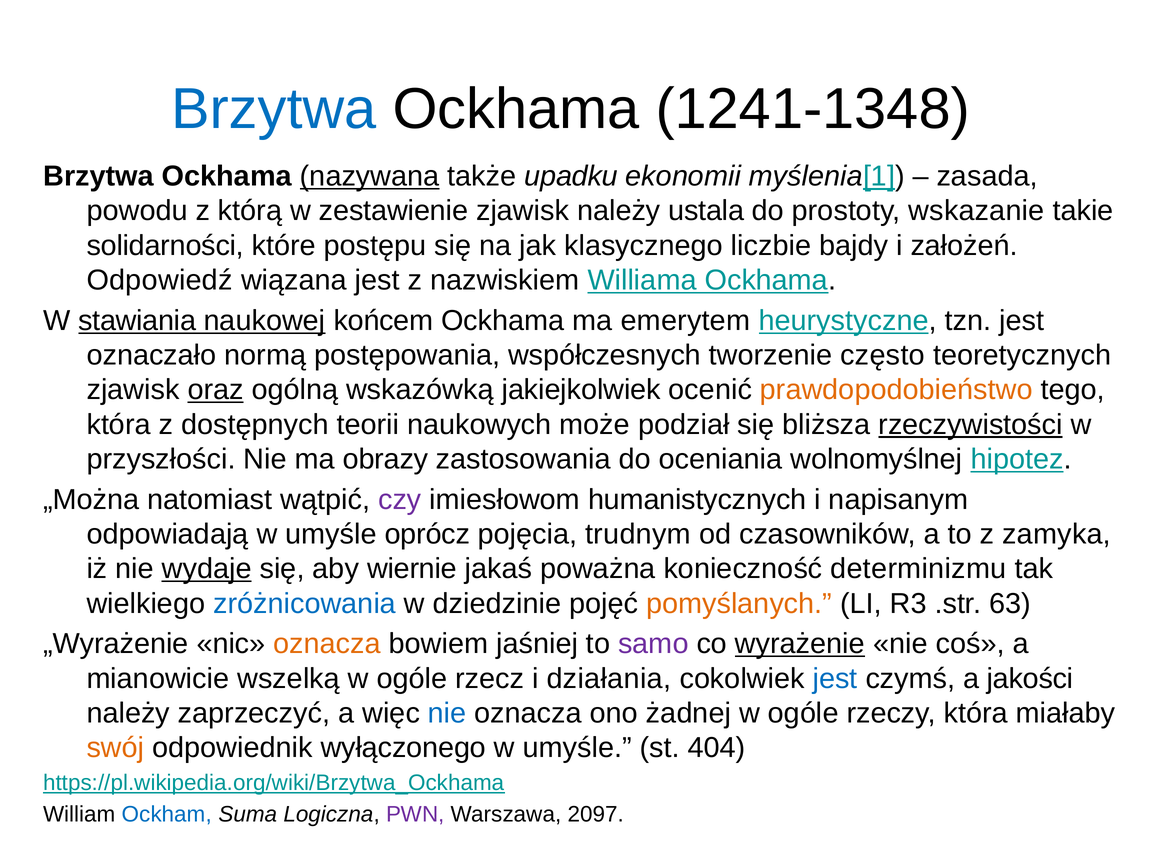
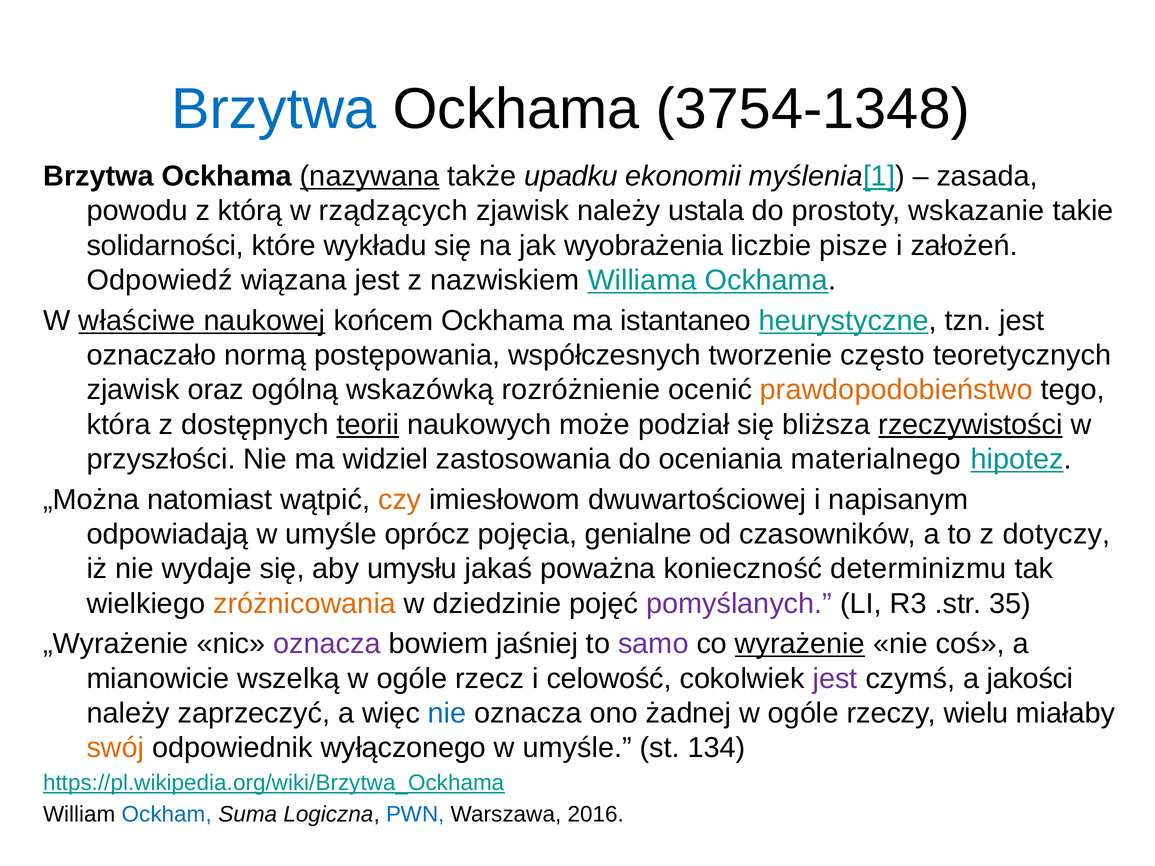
1241-1348: 1241-1348 -> 3754-1348
zestawienie: zestawienie -> rządzących
postępu: postępu -> wykładu
klasycznego: klasycznego -> wyobrażenia
bajdy: bajdy -> pisze
stawiania: stawiania -> właściwe
emerytem: emerytem -> istantaneo
oraz underline: present -> none
jakiejkolwiek: jakiejkolwiek -> rozróżnienie
teorii underline: none -> present
obrazy: obrazy -> widziel
wolnomyślnej: wolnomyślnej -> materialnego
czy colour: purple -> orange
humanistycznych: humanistycznych -> dwuwartościowej
trudnym: trudnym -> genialne
zamyka: zamyka -> dotyczy
wydaje underline: present -> none
wiernie: wiernie -> umysłu
zróżnicowania colour: blue -> orange
pomyślanych colour: orange -> purple
63: 63 -> 35
oznacza at (327, 644) colour: orange -> purple
działania: działania -> celowość
jest at (835, 679) colour: blue -> purple
rzeczy która: która -> wielu
404: 404 -> 134
PWN colour: purple -> blue
2097: 2097 -> 2016
